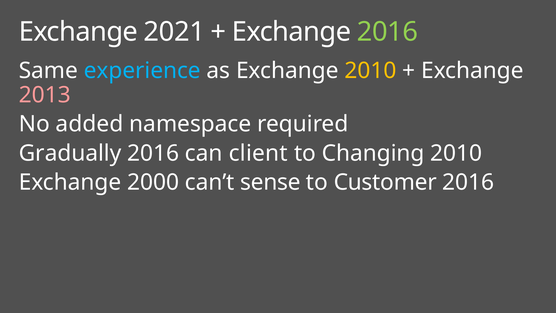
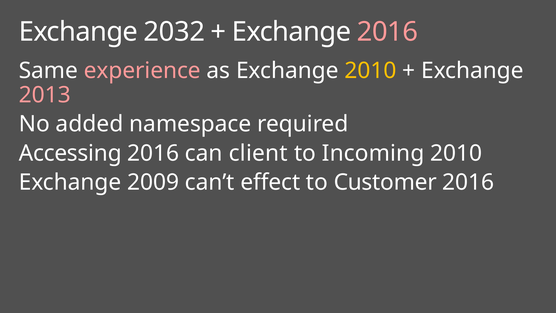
2021: 2021 -> 2032
2016 at (387, 32) colour: light green -> pink
experience colour: light blue -> pink
Gradually: Gradually -> Accessing
Changing: Changing -> Incoming
2000: 2000 -> 2009
sense: sense -> effect
